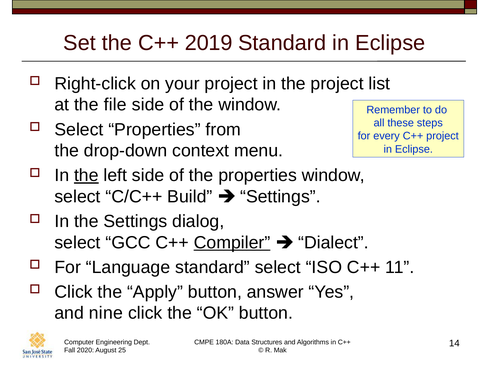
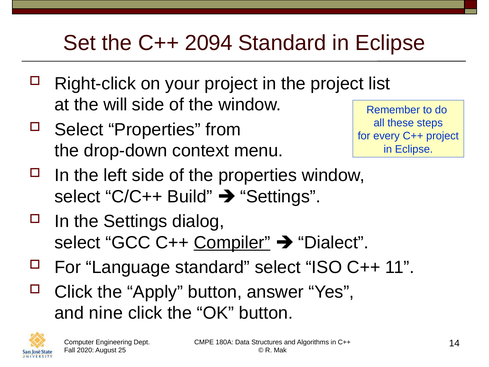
2019: 2019 -> 2094
file: file -> will
the at (86, 175) underline: present -> none
